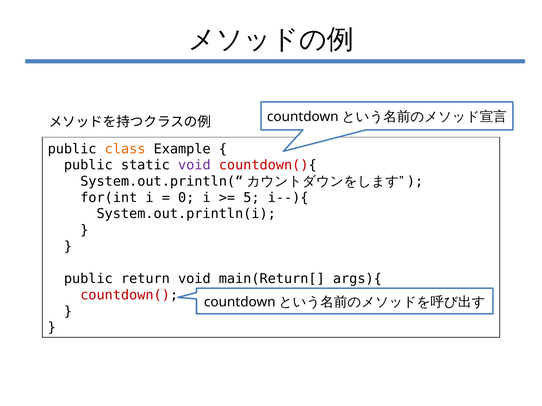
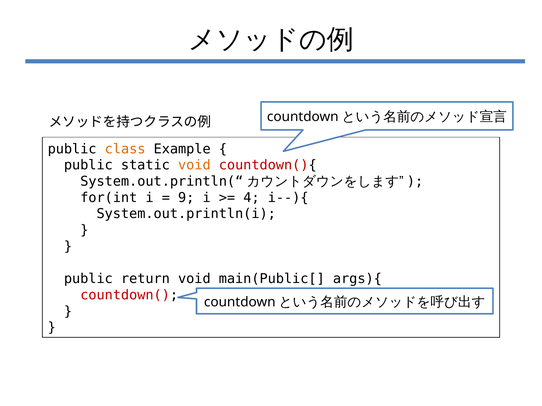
void at (194, 165) colour: purple -> orange
0: 0 -> 9
5: 5 -> 4
main(Return[: main(Return[ -> main(Public[
